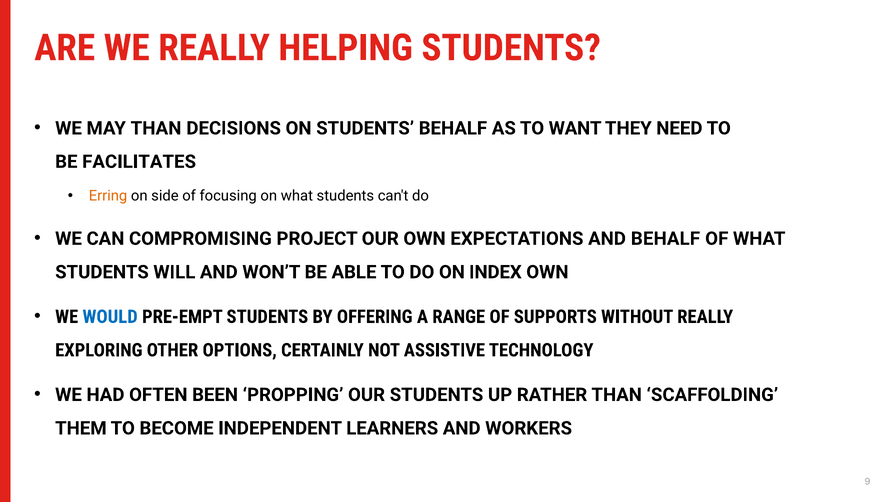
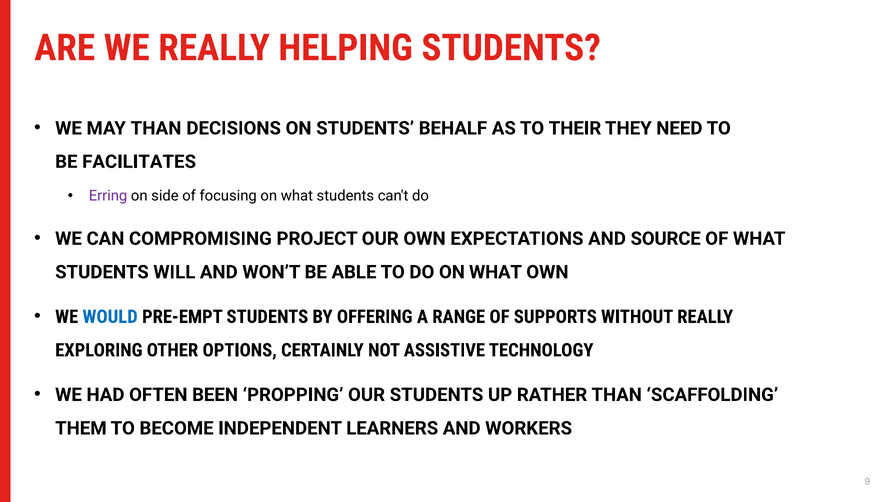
WANT: WANT -> THEIR
Erring colour: orange -> purple
AND BEHALF: BEHALF -> SOURCE
DO ON INDEX: INDEX -> WHAT
